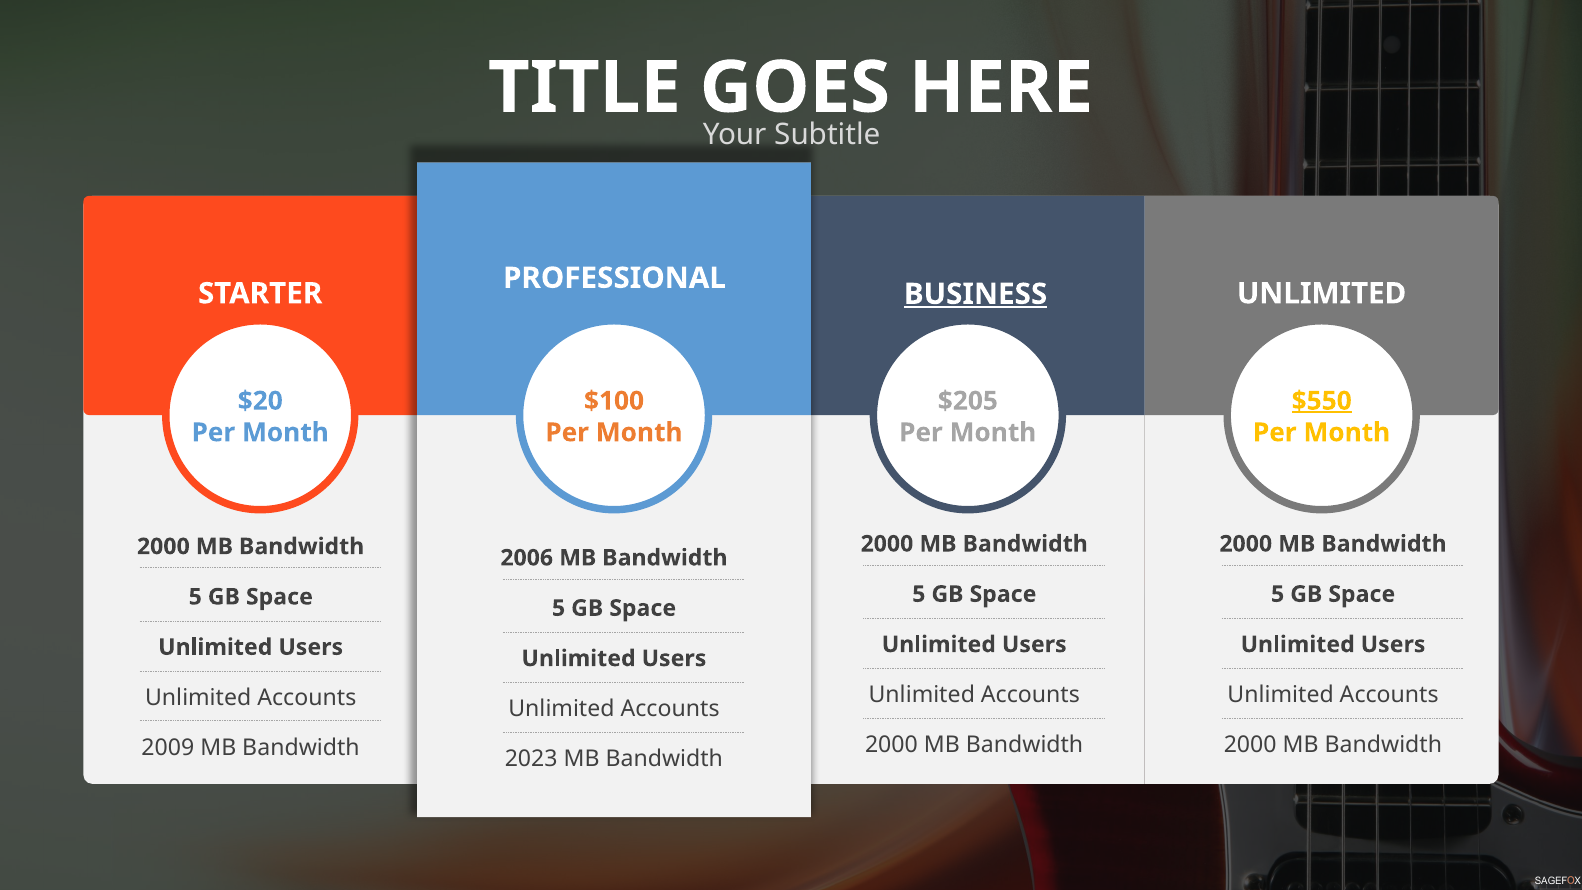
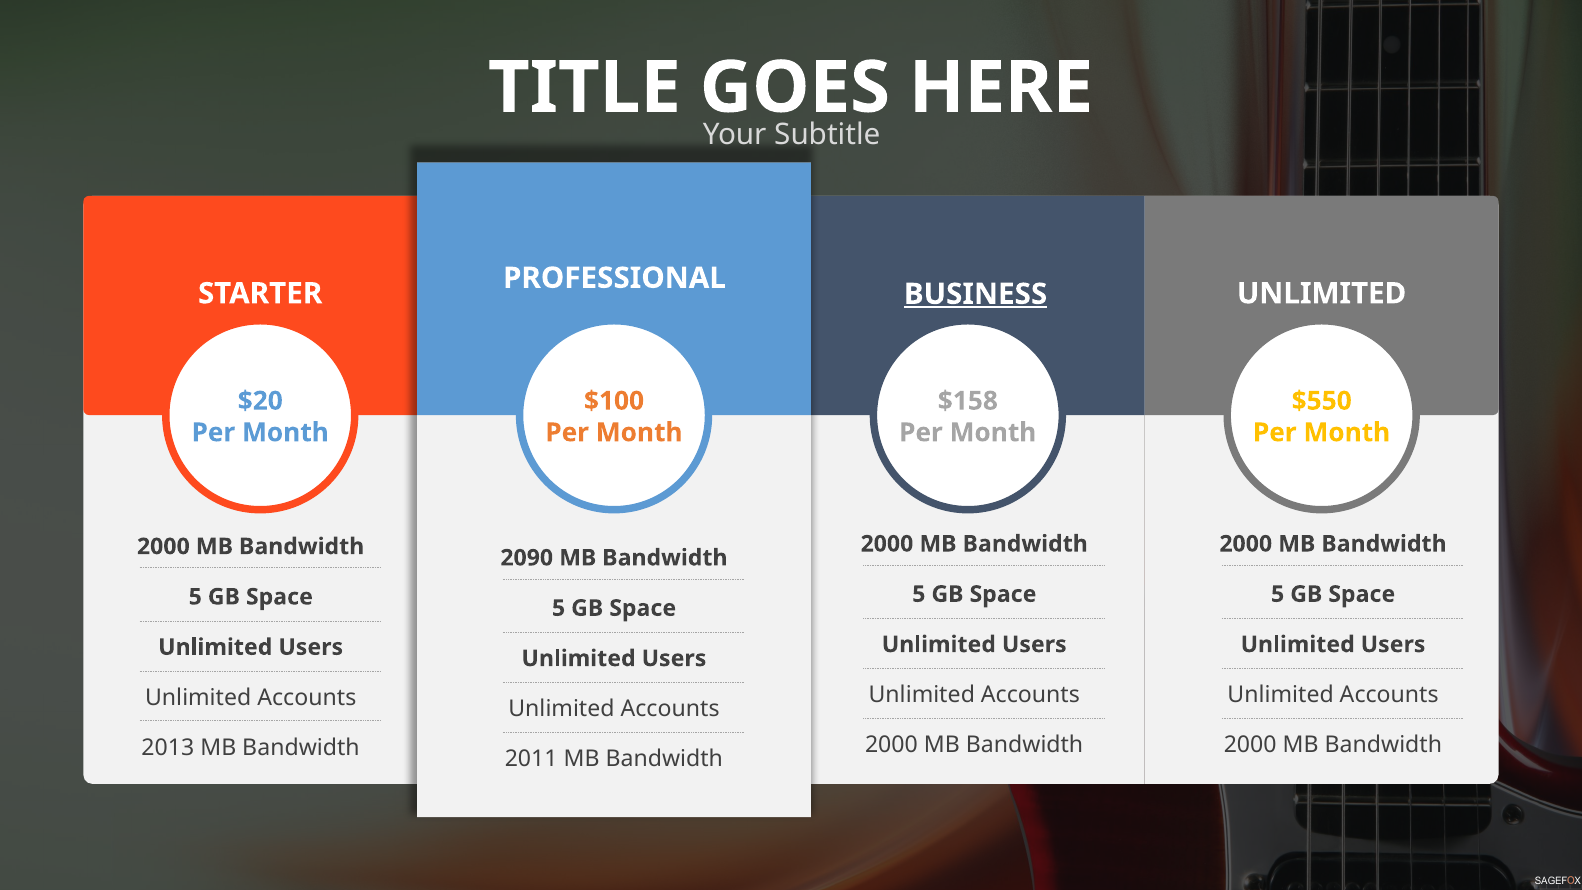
$205: $205 -> $158
$550 underline: present -> none
2006: 2006 -> 2090
2009: 2009 -> 2013
2023: 2023 -> 2011
